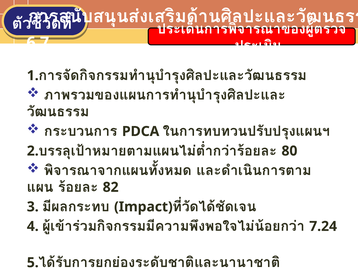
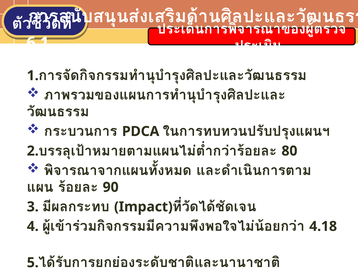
6.7: 6.7 -> 6.1
82: 82 -> 90
7.24: 7.24 -> 4.18
